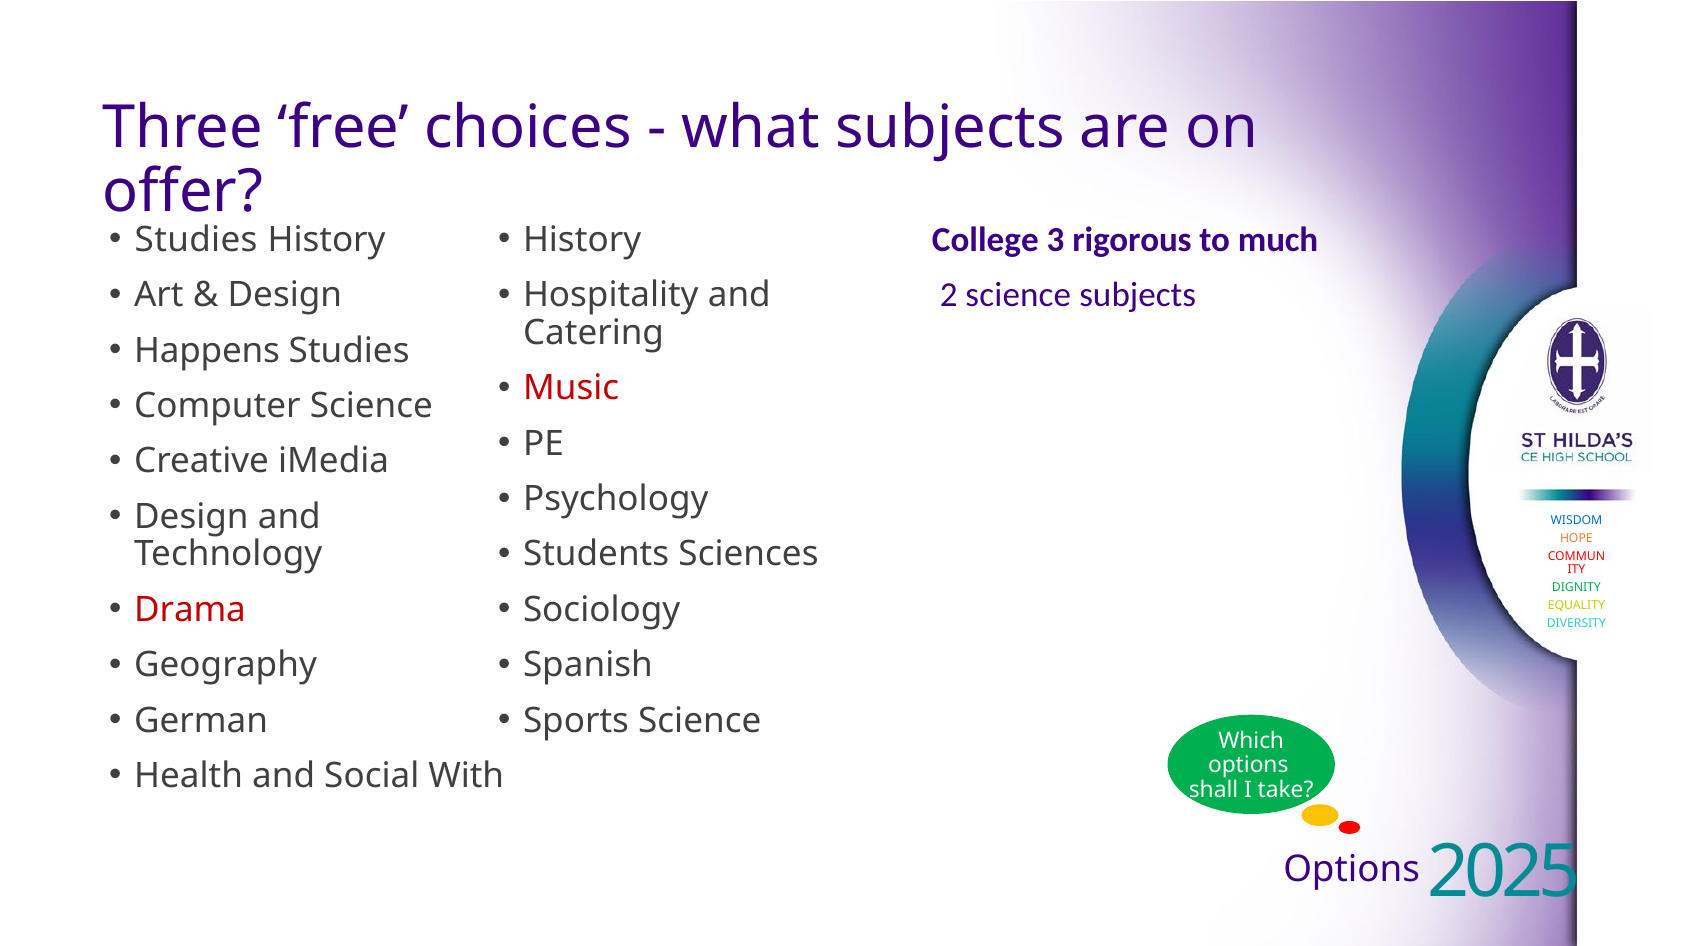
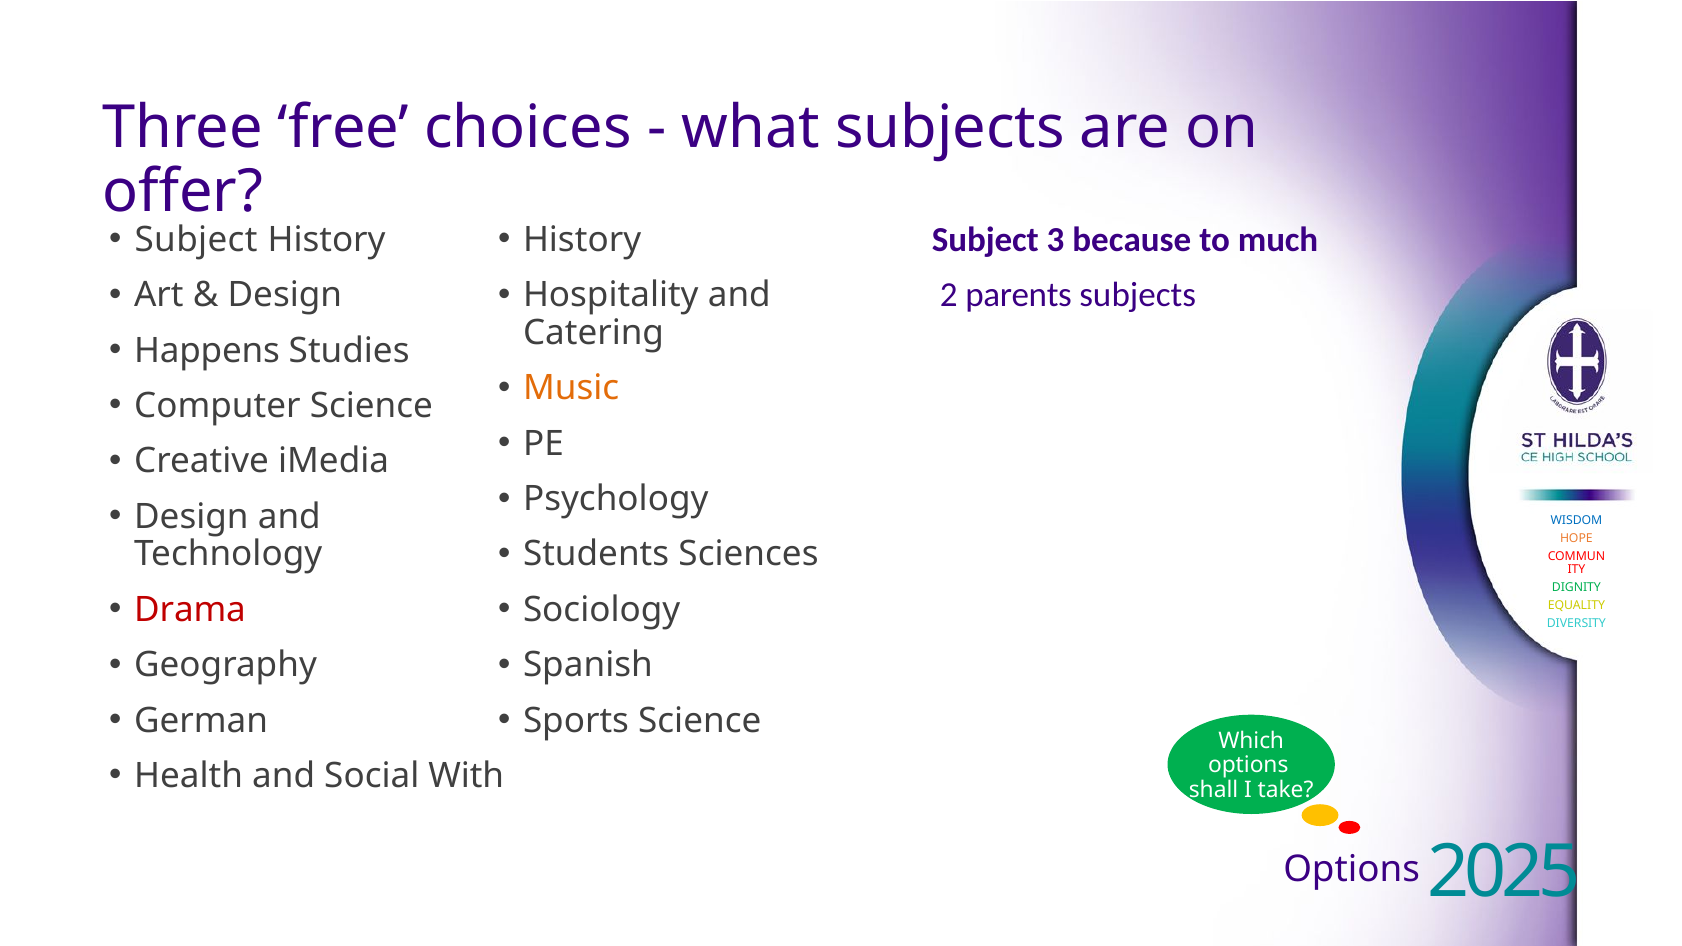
Studies at (196, 240): Studies -> Subject
College at (985, 240): College -> Subject
rigorous: rigorous -> because
2 science: science -> parents
Music colour: red -> orange
